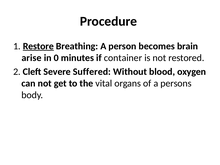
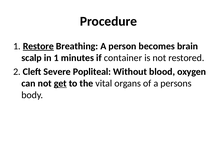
arise: arise -> scalp
in 0: 0 -> 1
Suffered: Suffered -> Popliteal
get underline: none -> present
